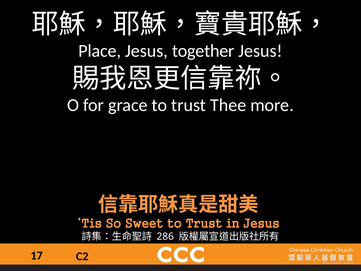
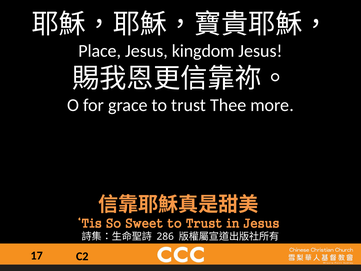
together: together -> kingdom
